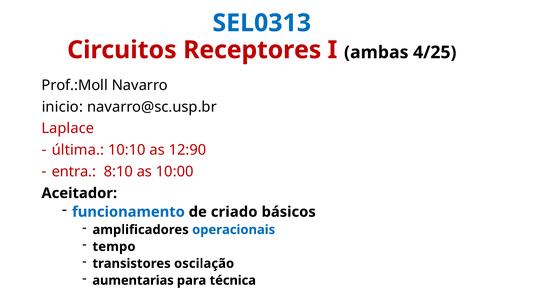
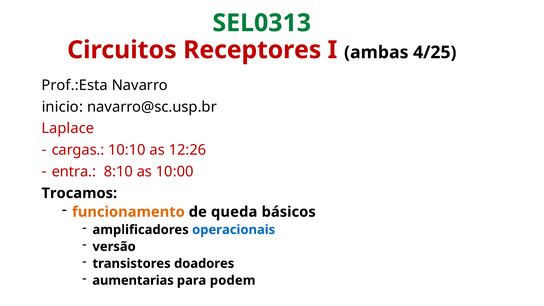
SEL0313 colour: blue -> green
Prof.:Moll: Prof.:Moll -> Prof.:Esta
última: última -> cargas
12:90: 12:90 -> 12:26
Aceitador: Aceitador -> Trocamos
funcionamento colour: blue -> orange
criado: criado -> queda
tempo: tempo -> versão
oscilação: oscilação -> doadores
técnica: técnica -> podem
